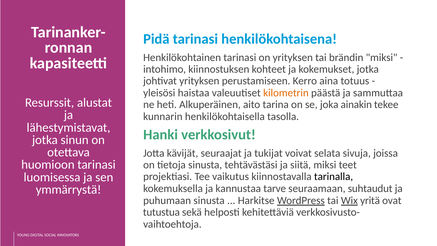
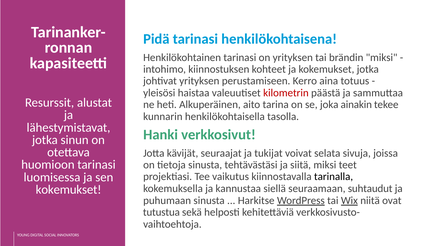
kilometrin colour: orange -> red
tarve: tarve -> siellä
ymmärrystä at (69, 189): ymmärrystä -> kokemukset
yritä: yritä -> niitä
